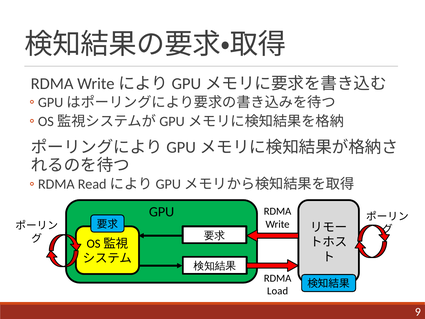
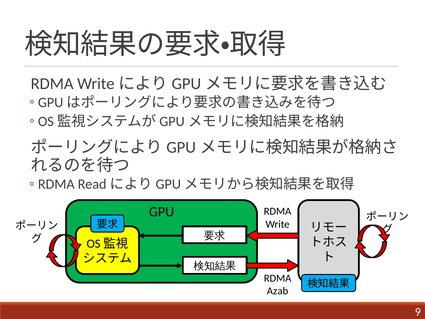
Load: Load -> Azab
